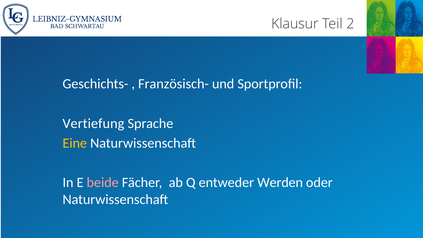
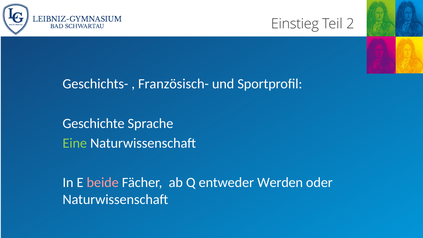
Klausur: Klausur -> Einstieg
Vertiefung: Vertiefung -> Geschichte
Eine colour: yellow -> light green
